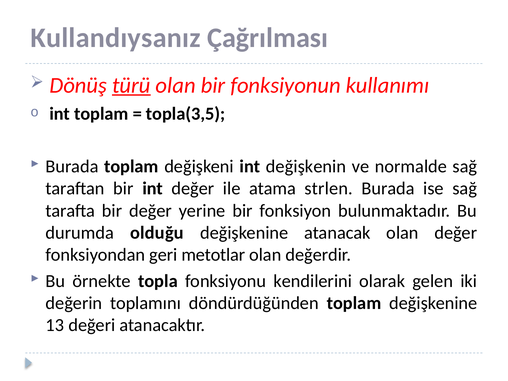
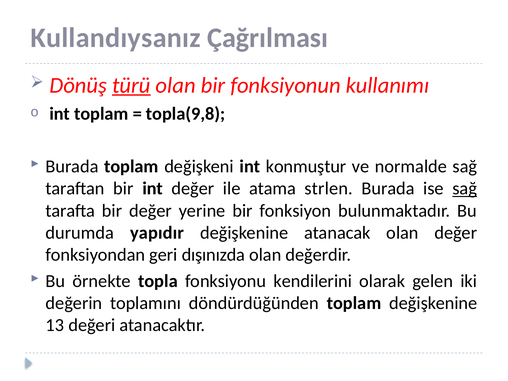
topla(3,5: topla(3,5 -> topla(9,8
değişkenin: değişkenin -> konmuştur
sağ at (465, 189) underline: none -> present
olduğu: olduğu -> yapıdır
metotlar: metotlar -> dışınızda
